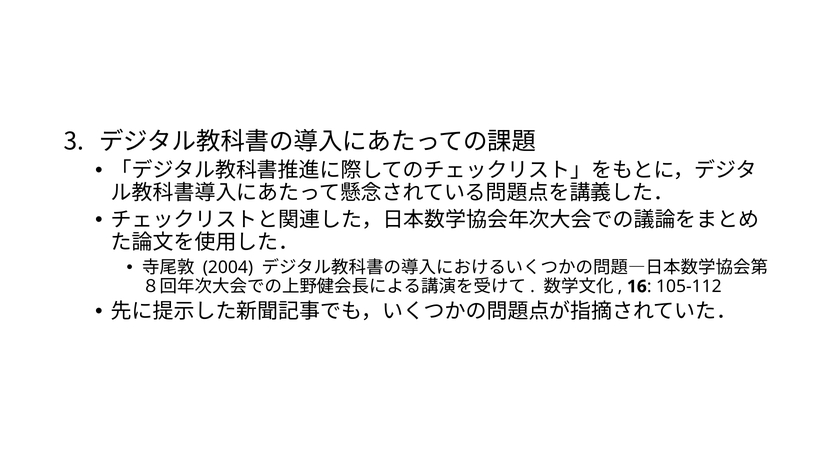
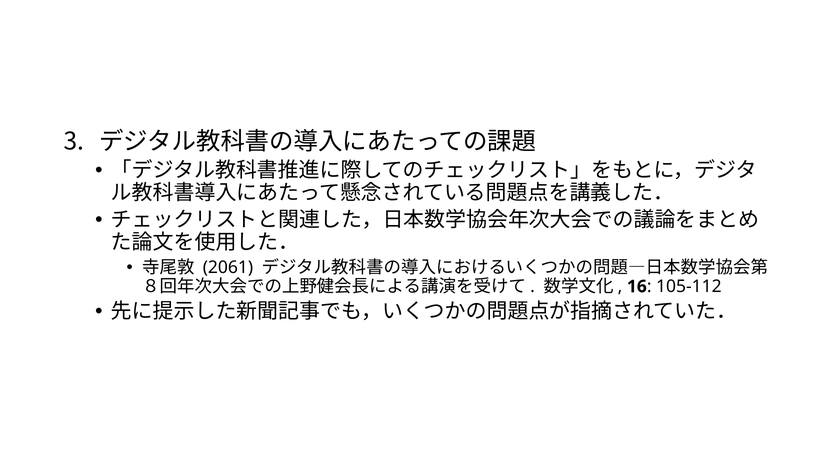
2004: 2004 -> 2061
